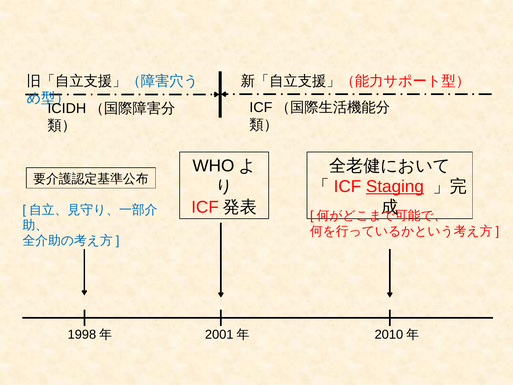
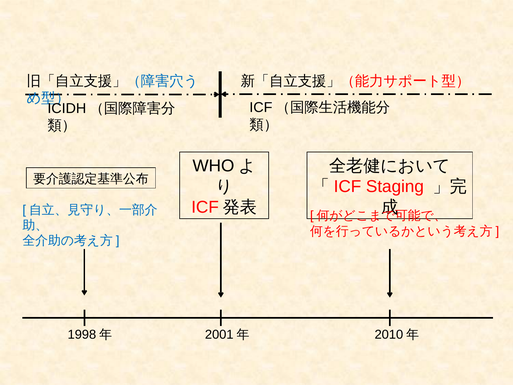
Staging underline: present -> none
